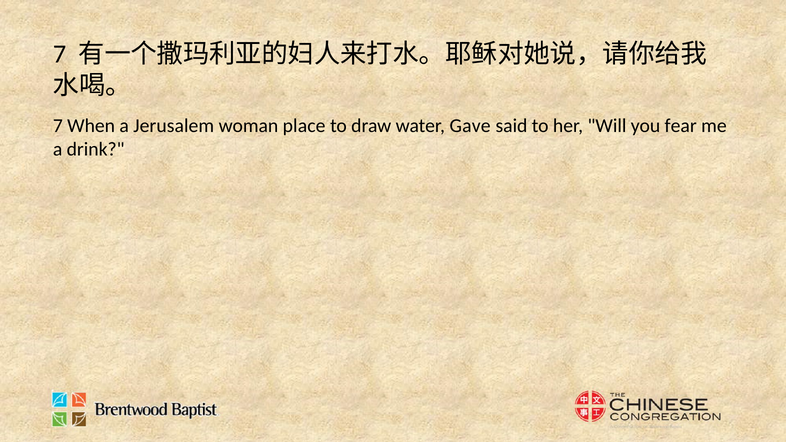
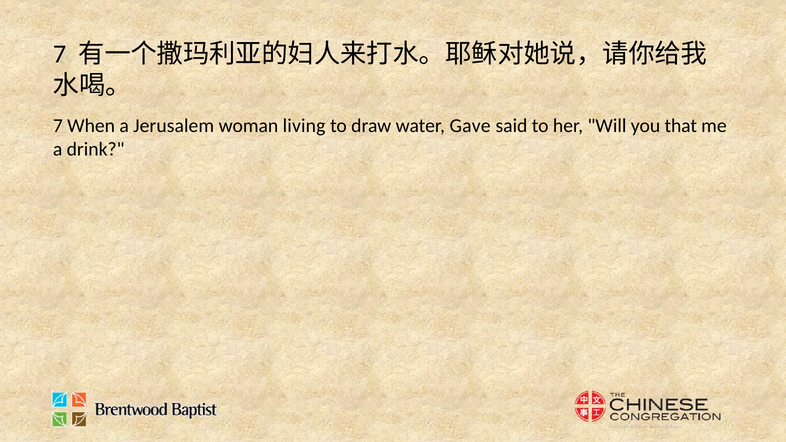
place: place -> living
fear: fear -> that
